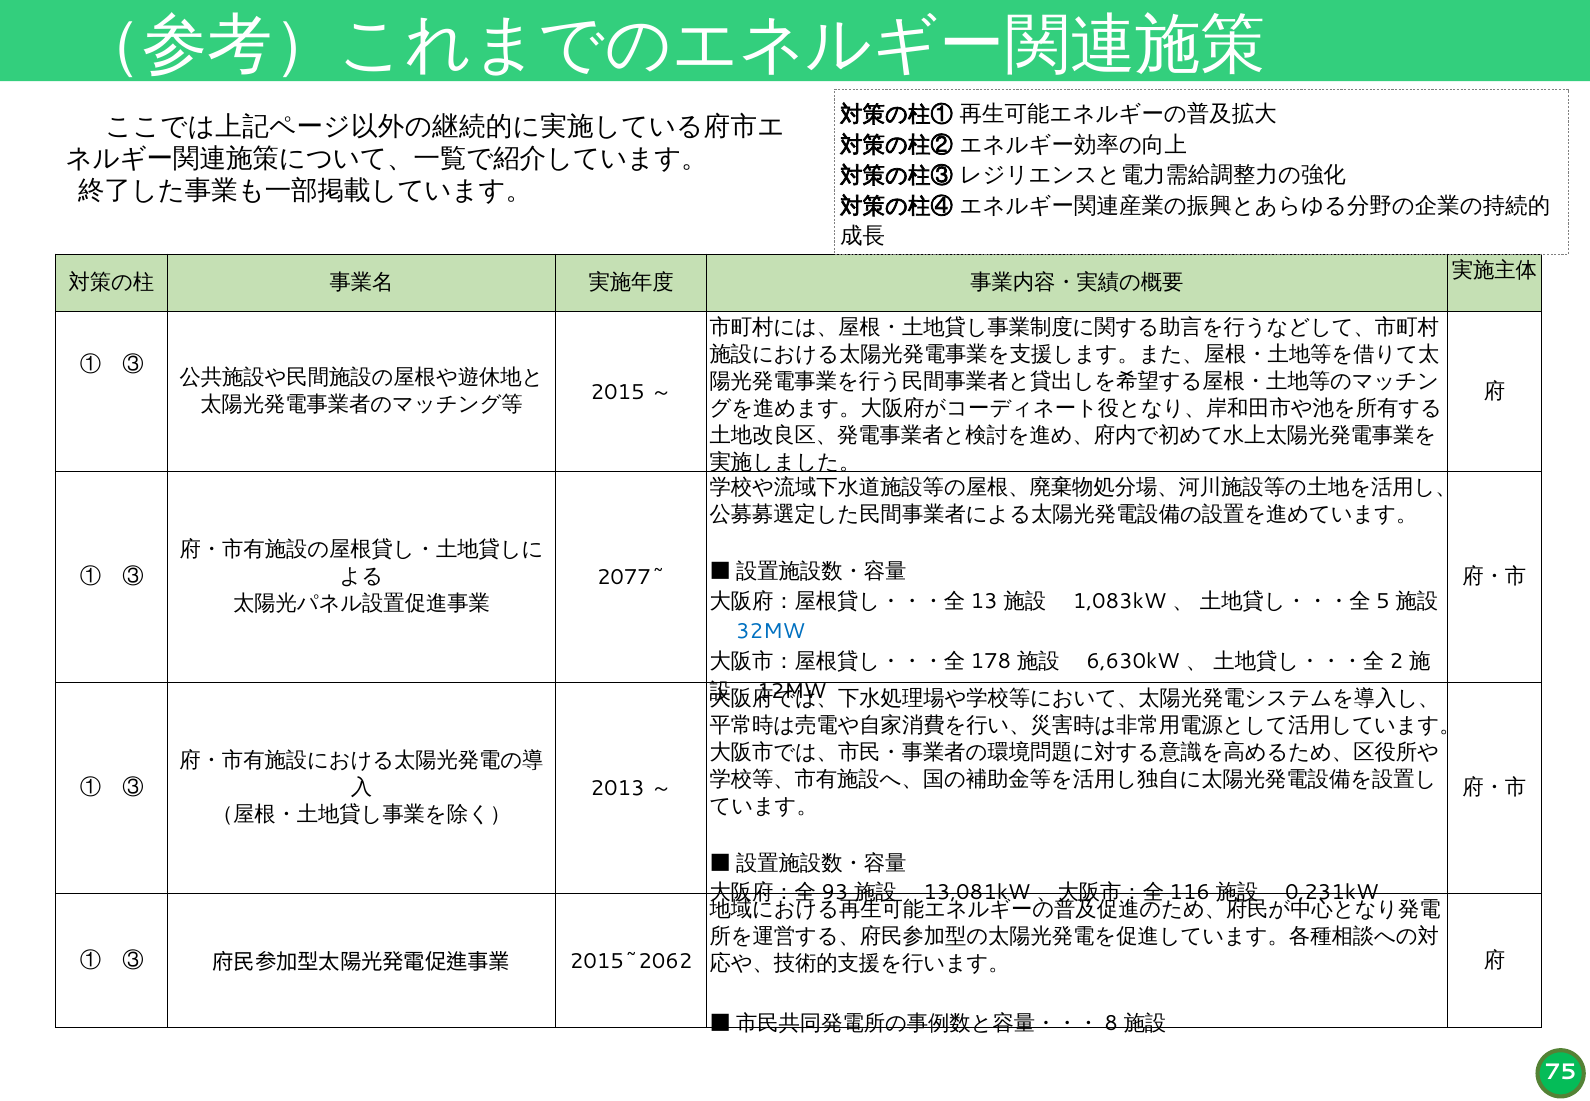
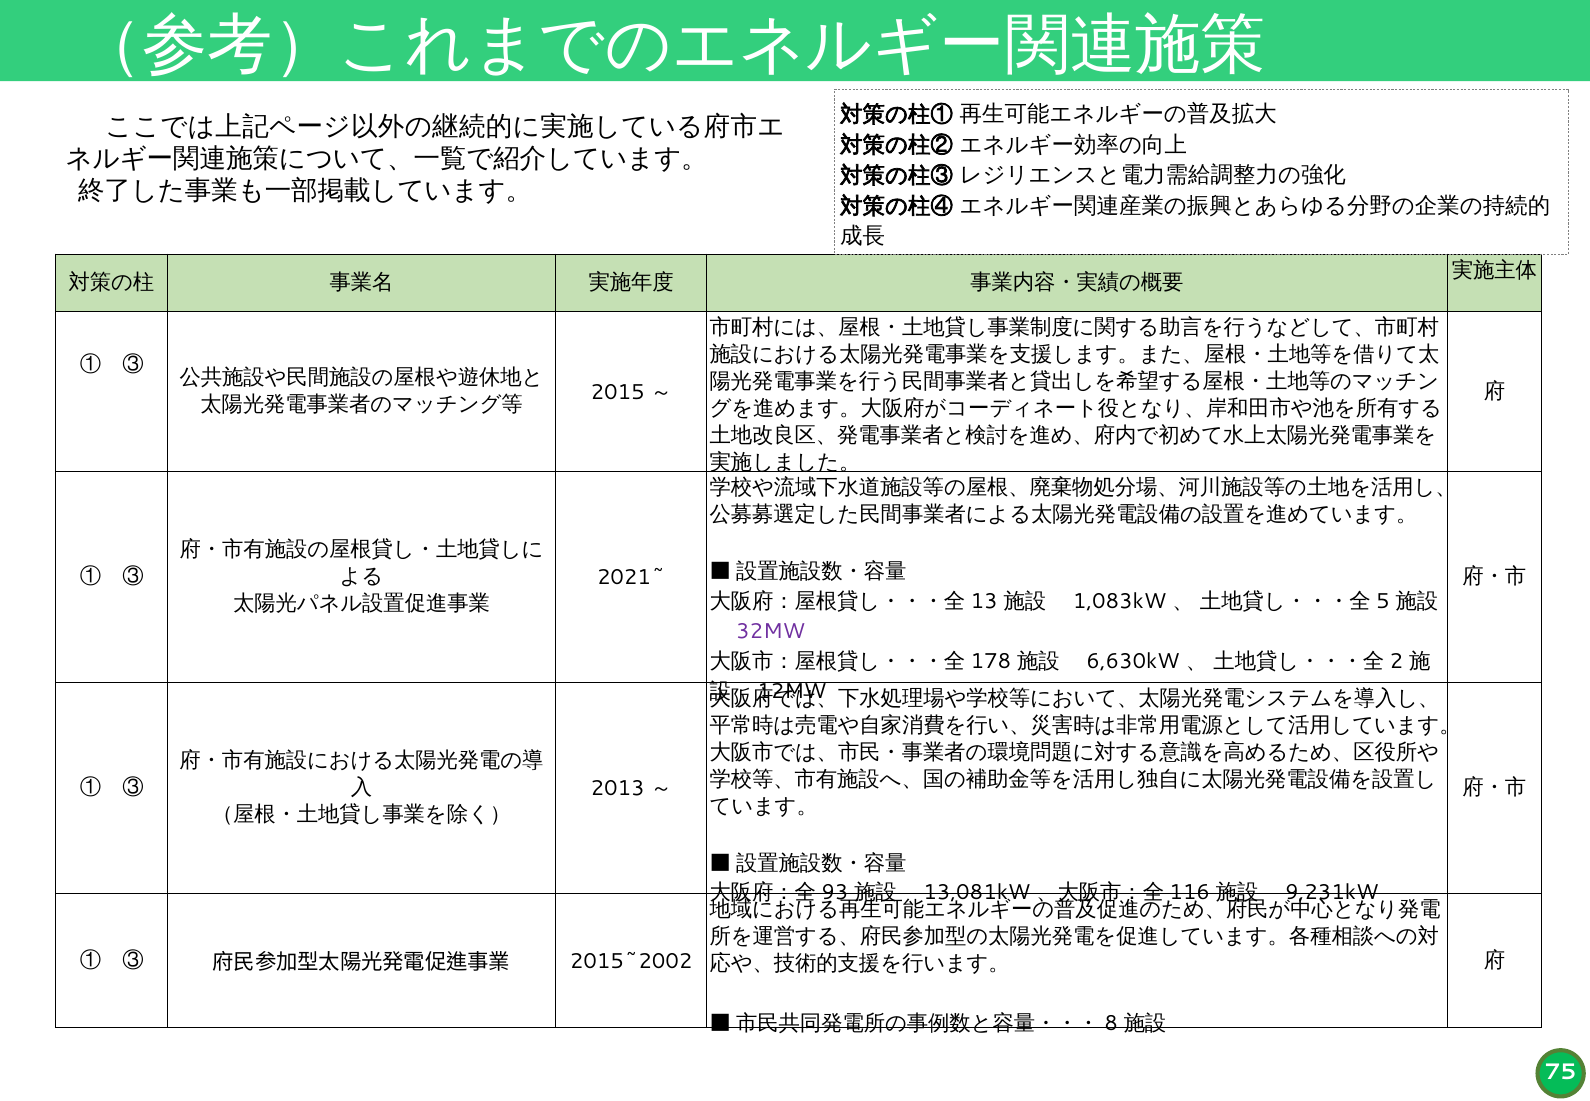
2077~: 2077~ -> 2021~
32MW colour: blue -> purple
0,231kW: 0,231kW -> 9,231kW
2015~2062: 2015~2062 -> 2015~2002
